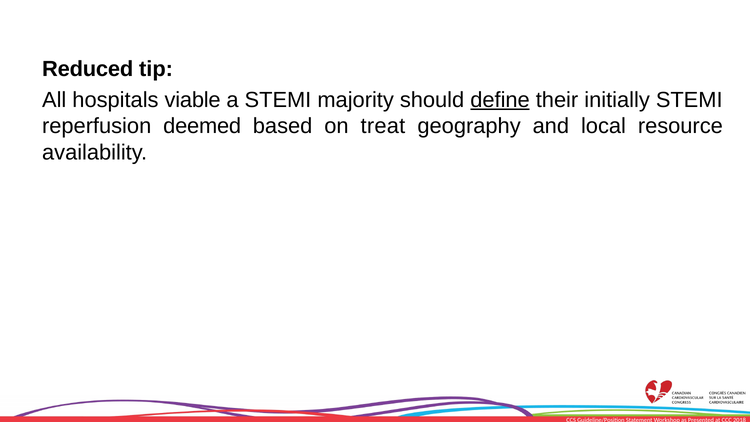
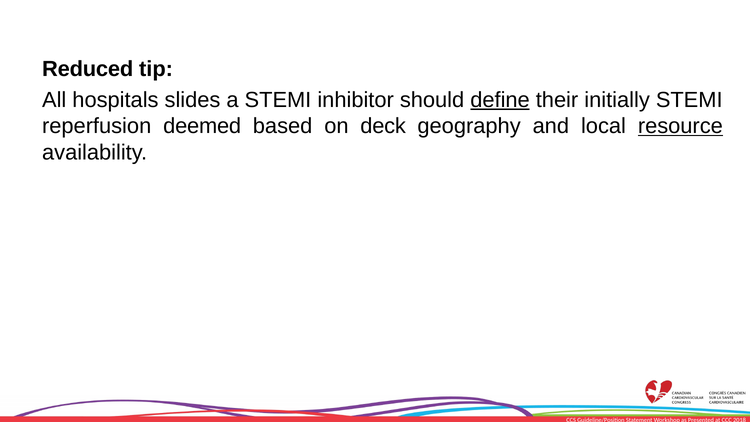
viable: viable -> slides
majority: majority -> inhibitor
treat: treat -> deck
resource underline: none -> present
